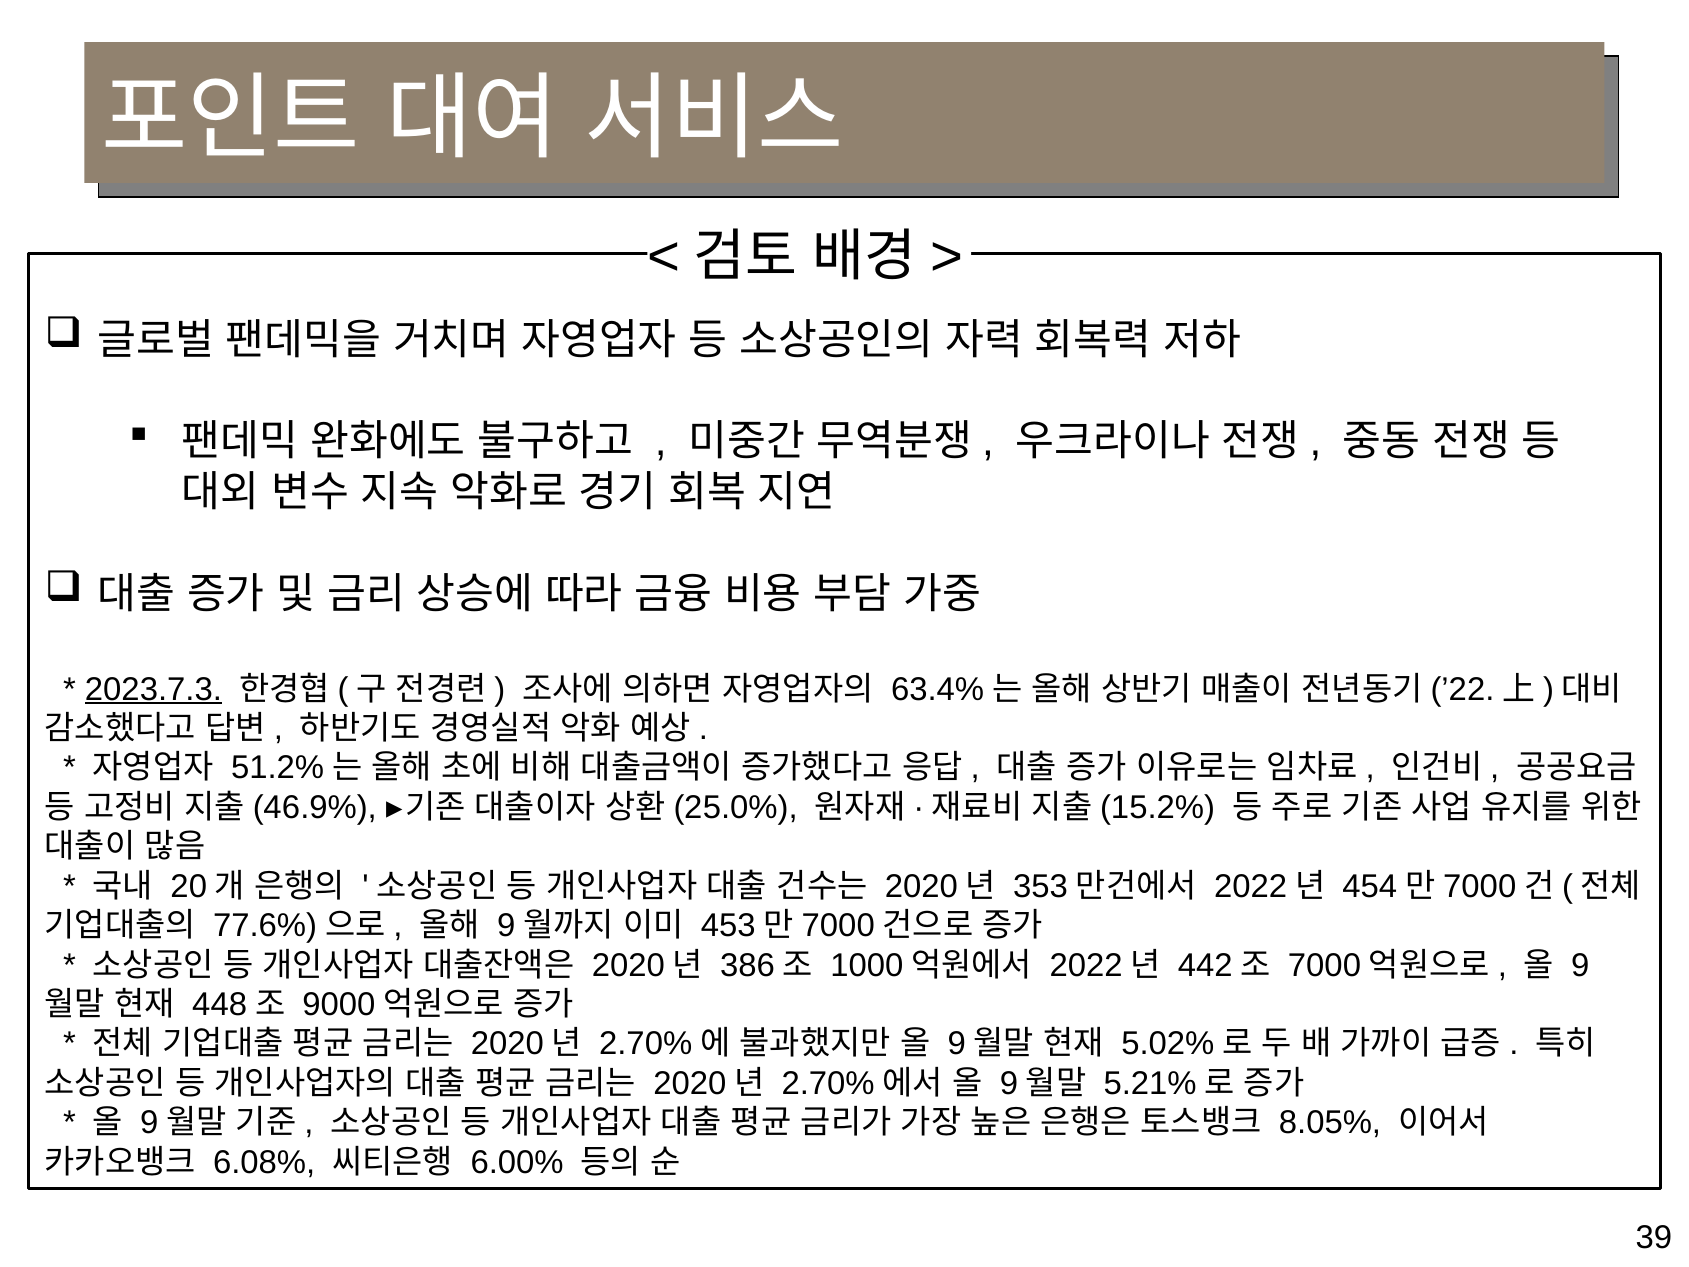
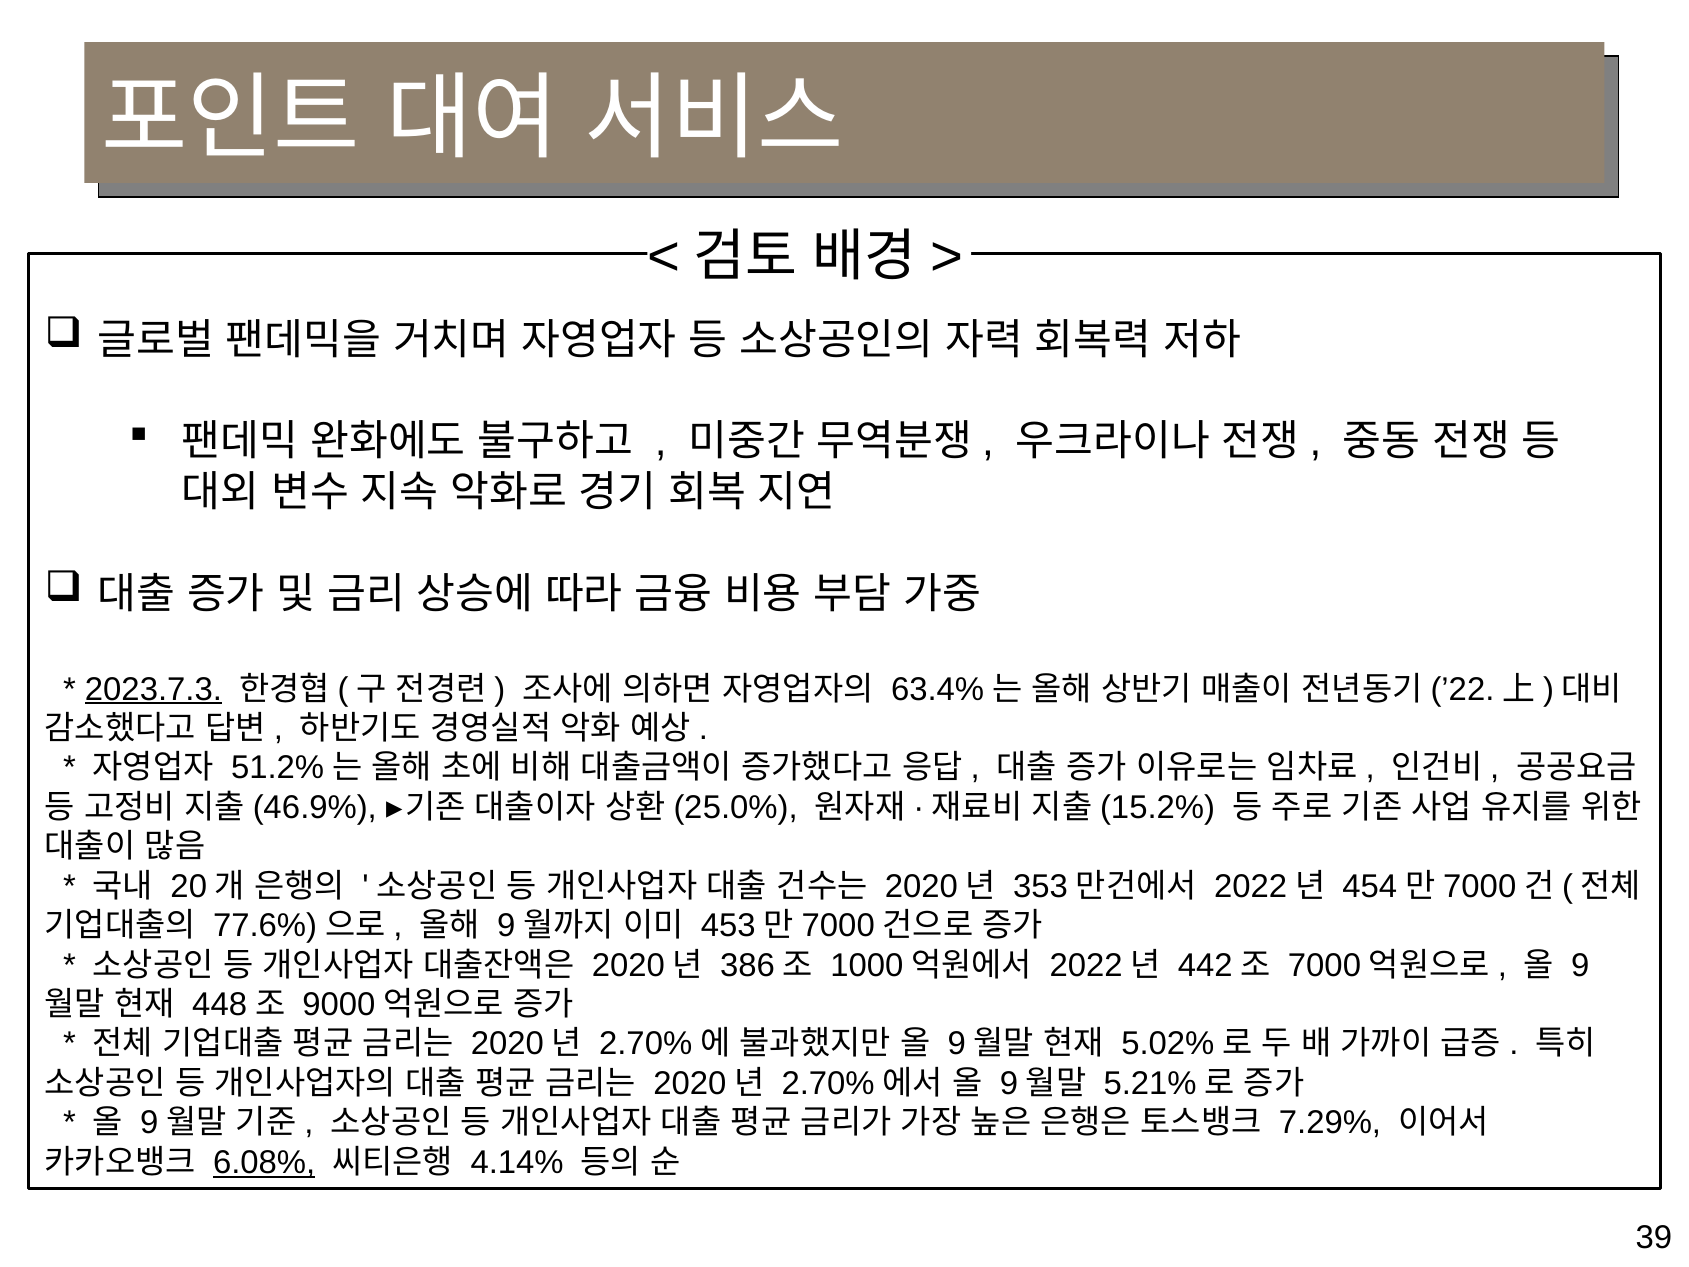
8.05%: 8.05% -> 7.29%
6.08% underline: none -> present
6.00%: 6.00% -> 4.14%
